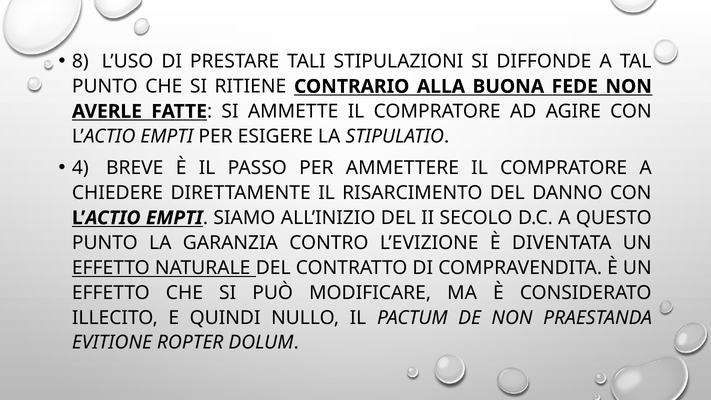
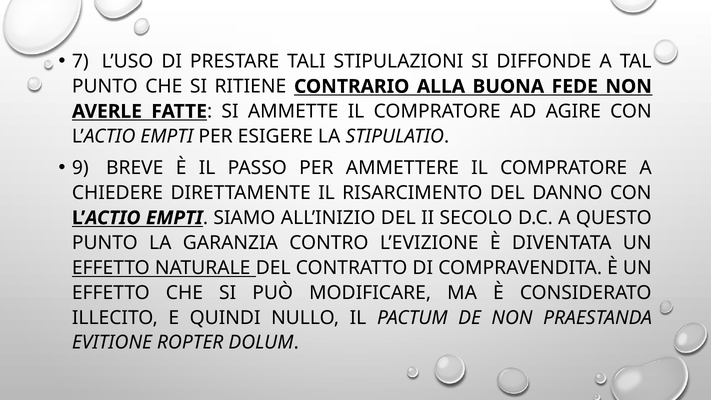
8: 8 -> 7
4: 4 -> 9
